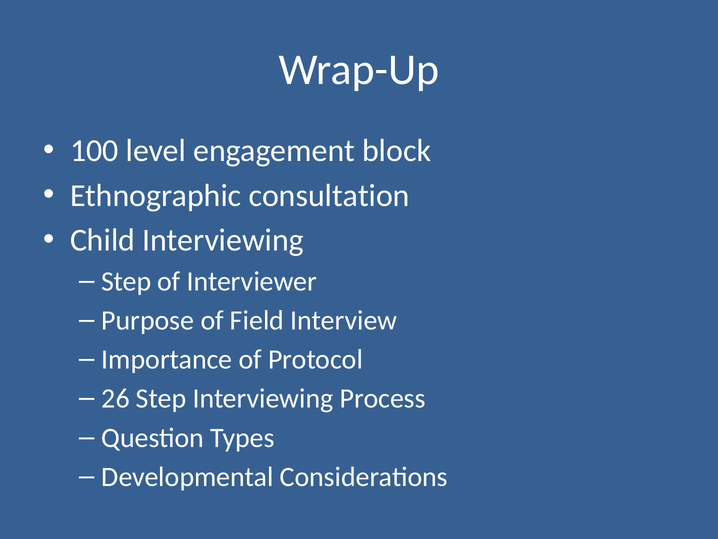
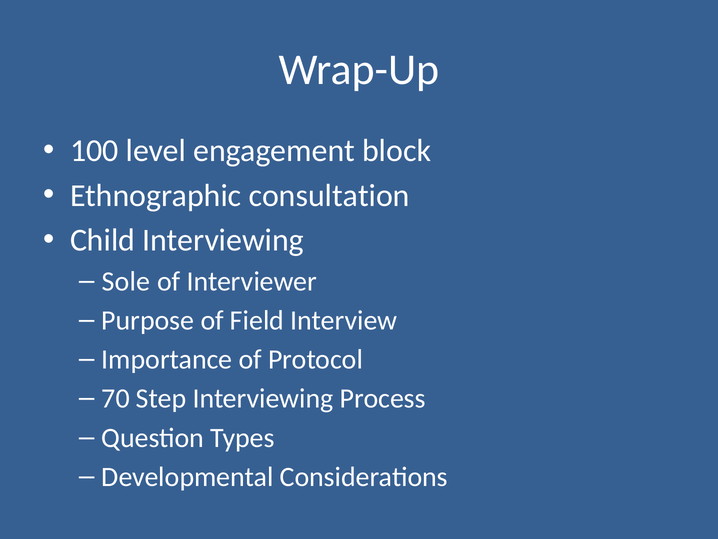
Step at (126, 281): Step -> Sole
26: 26 -> 70
